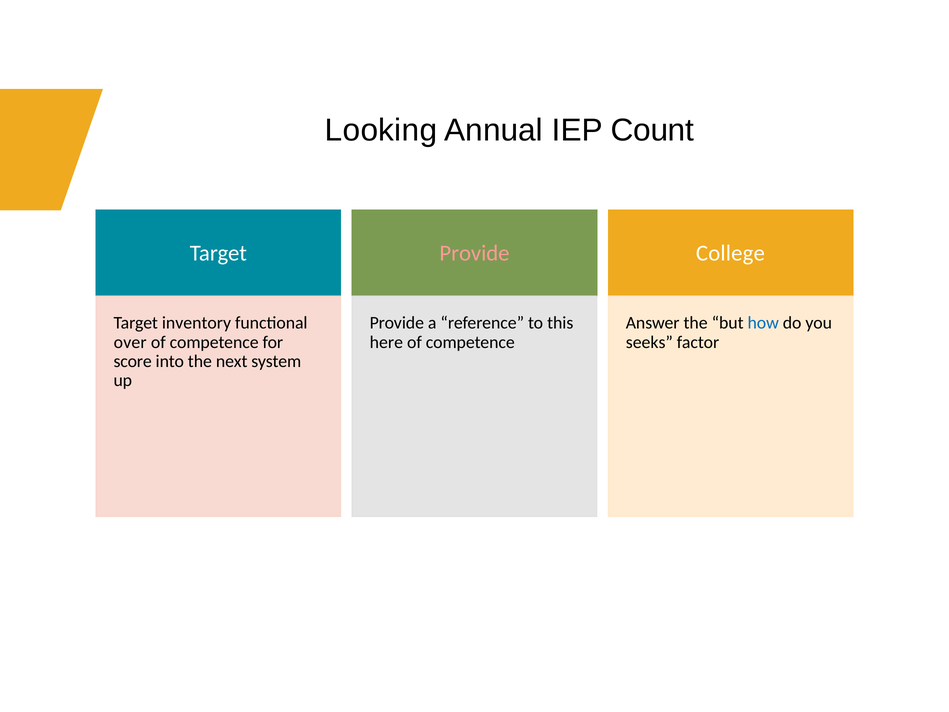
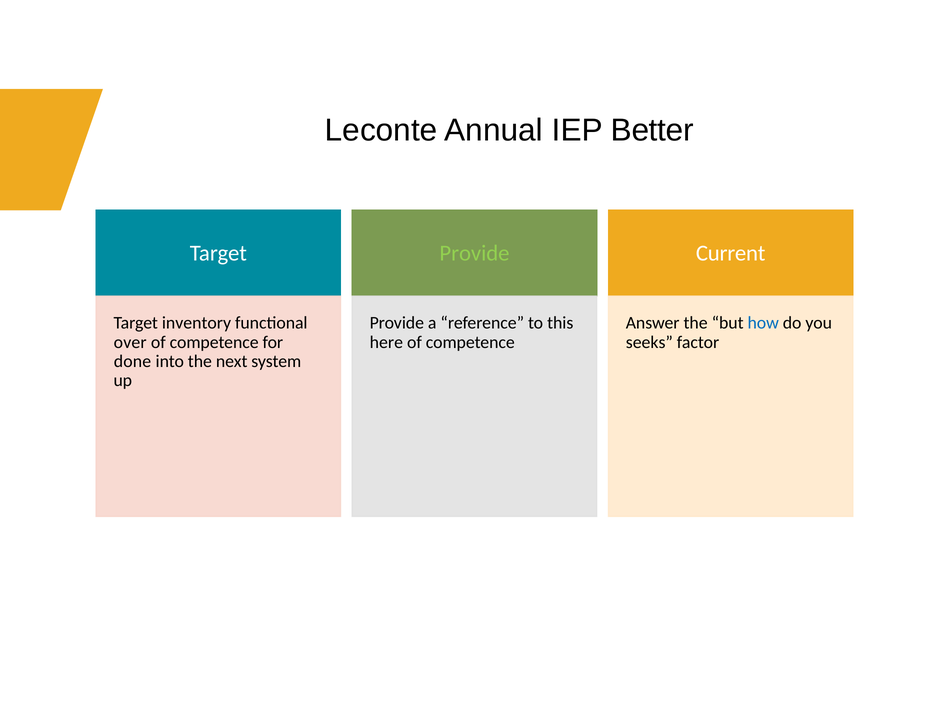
Looking: Looking -> Leconte
Count: Count -> Better
Provide at (475, 253) colour: pink -> light green
College: College -> Current
score: score -> done
